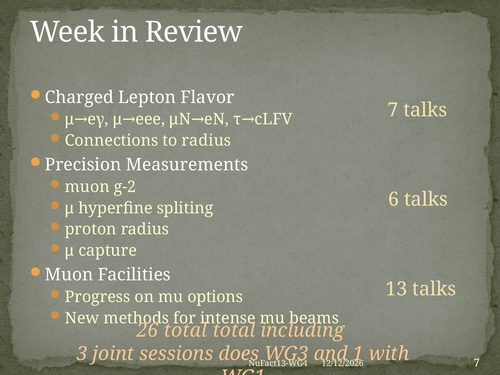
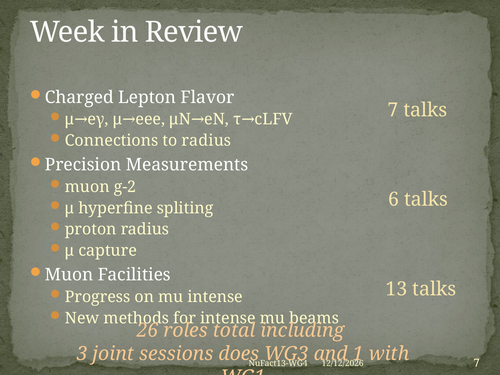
mu options: options -> intense
26 total: total -> roles
